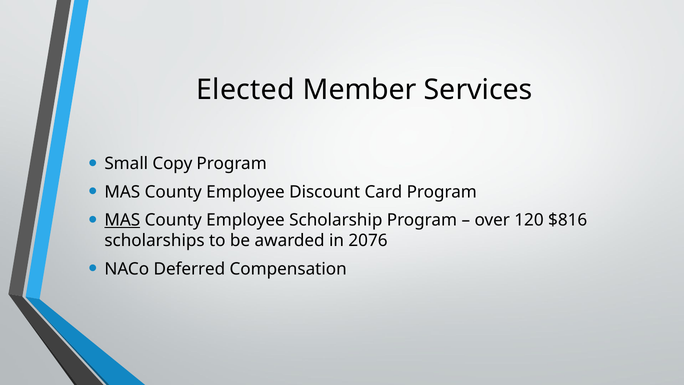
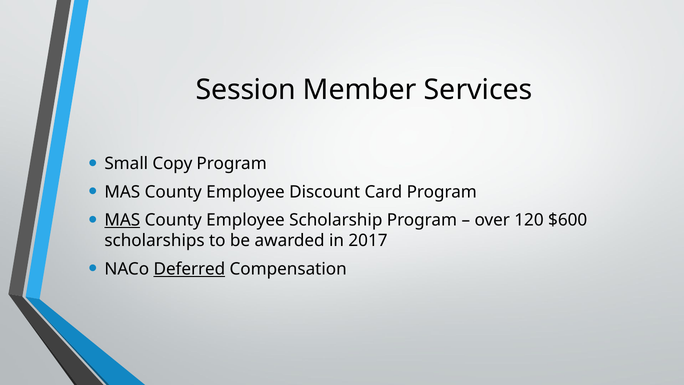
Elected: Elected -> Session
$816: $816 -> $600
2076: 2076 -> 2017
Deferred underline: none -> present
